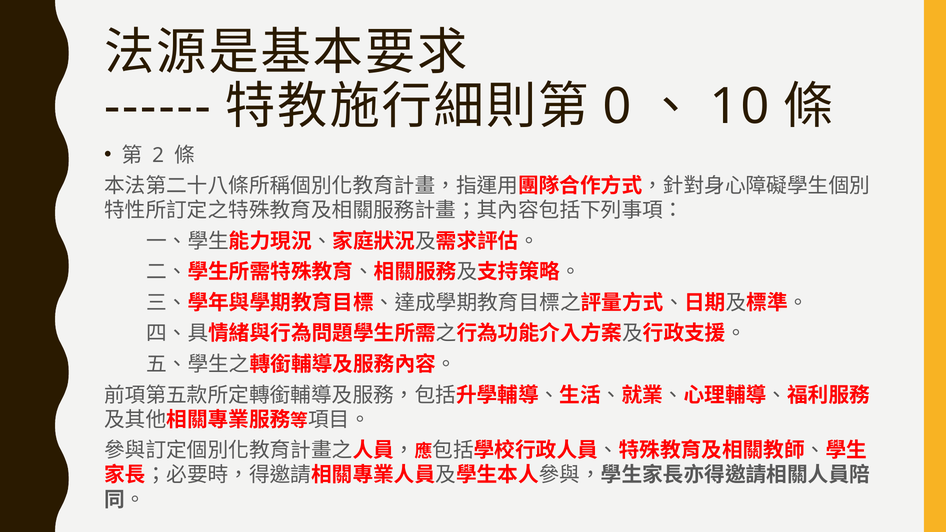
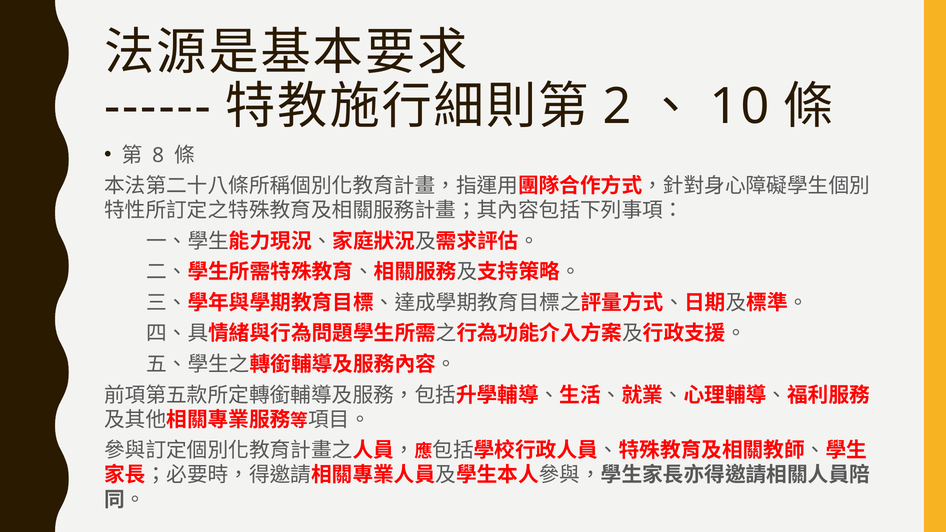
0: 0 -> 2
2: 2 -> 8
